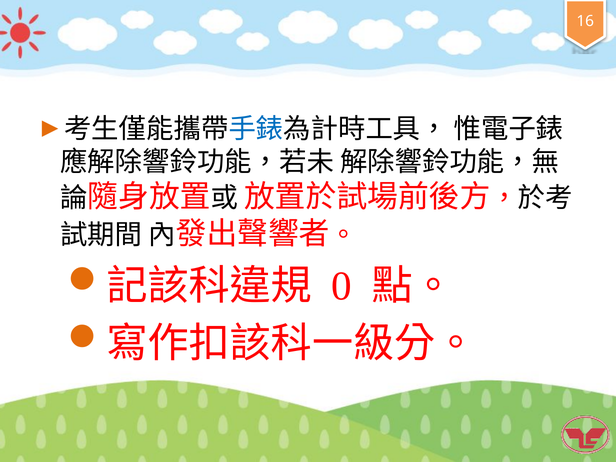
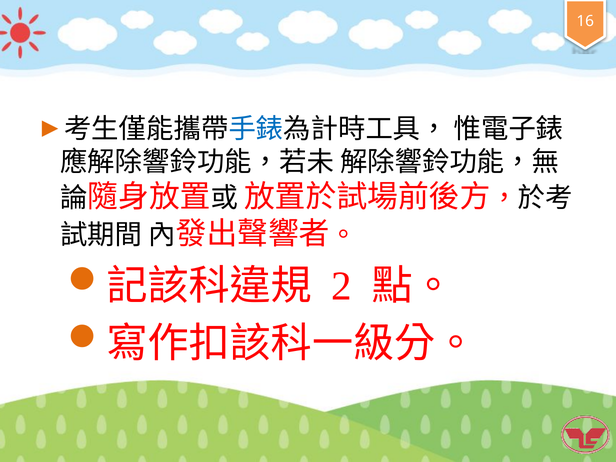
0: 0 -> 2
